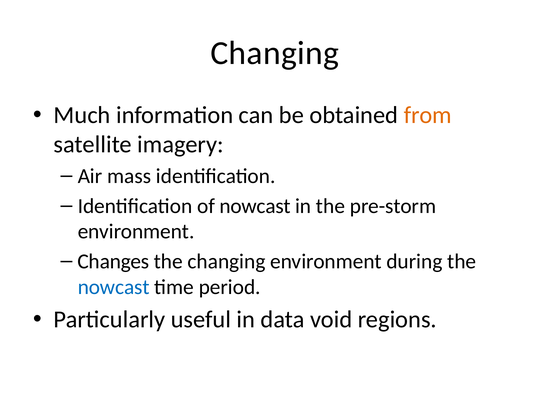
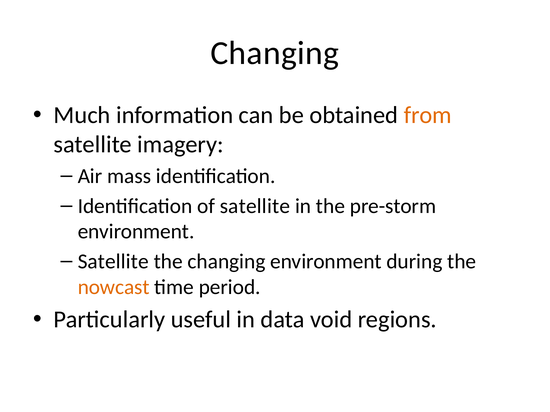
of nowcast: nowcast -> satellite
Changes at (113, 262): Changes -> Satellite
nowcast at (114, 287) colour: blue -> orange
